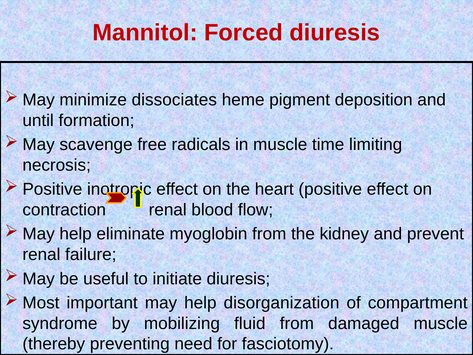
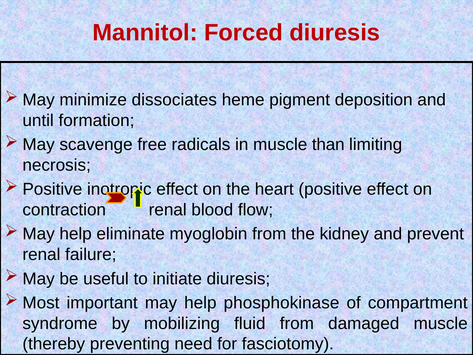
time: time -> than
disorganization: disorganization -> phosphokinase
